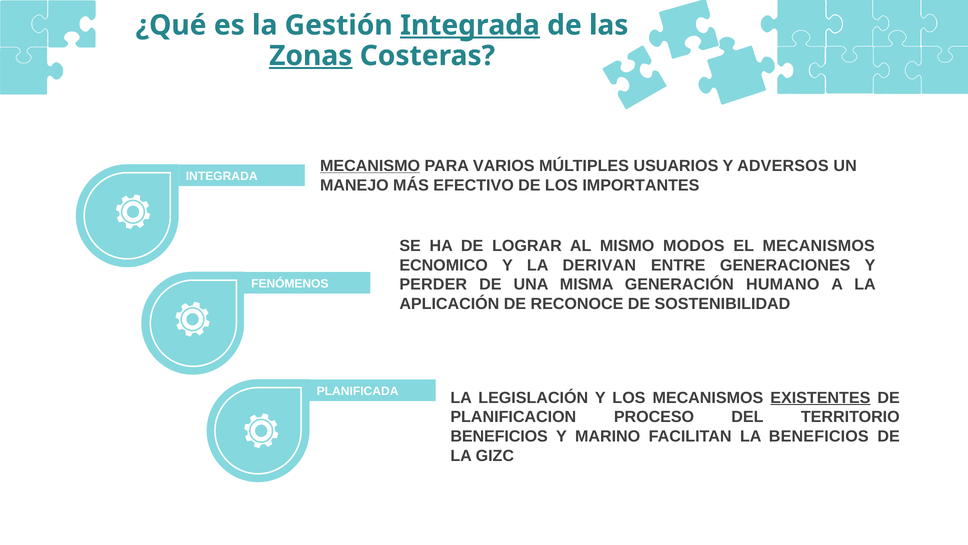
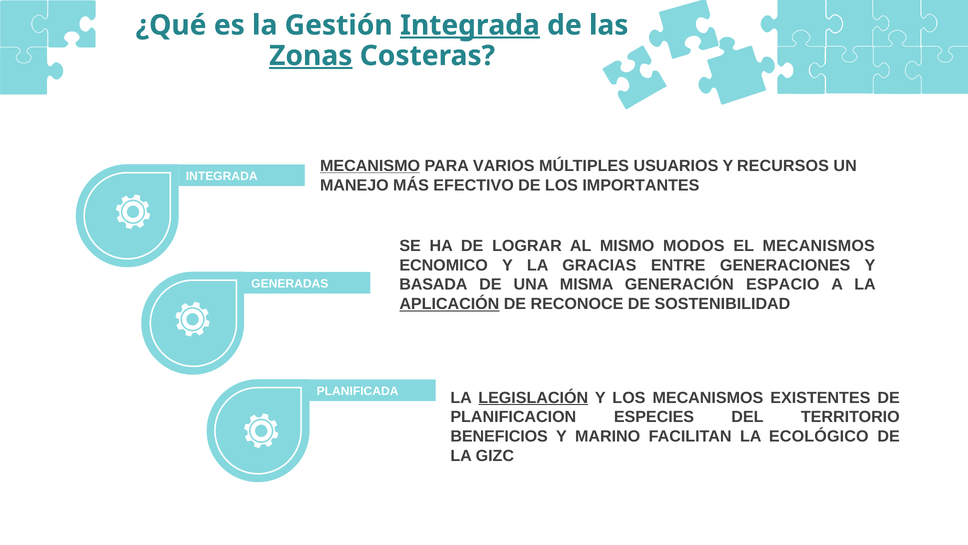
ADVERSOS: ADVERSOS -> RECURSOS
DERIVAN: DERIVAN -> GRACIAS
PERDER: PERDER -> BASADA
HUMANO: HUMANO -> ESPACIO
FENÓMENOS: FENÓMENOS -> GENERADAS
APLICACIÓN underline: none -> present
LEGISLACIÓN underline: none -> present
EXISTENTES underline: present -> none
PROCESO: PROCESO -> ESPECIES
LA BENEFICIOS: BENEFICIOS -> ECOLÓGICO
